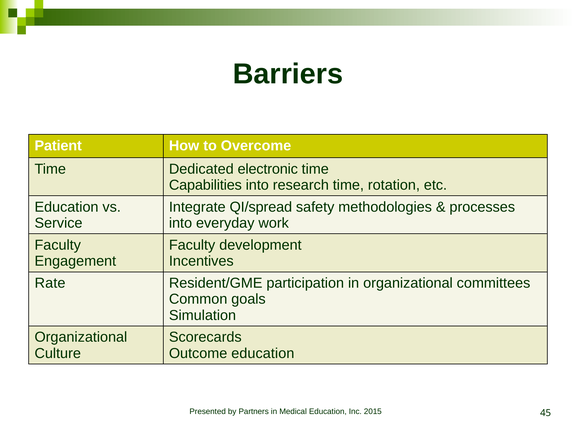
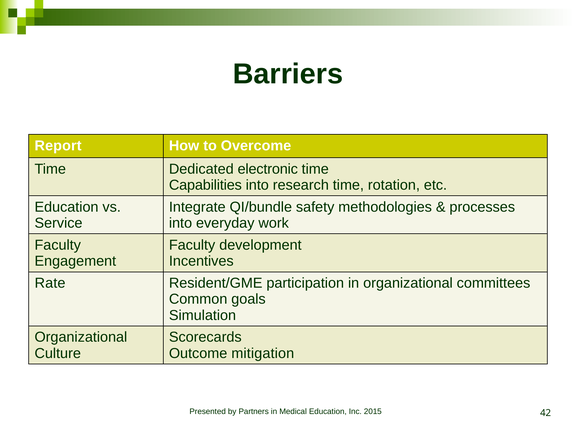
Patient: Patient -> Report
QI/spread: QI/spread -> QI/bundle
Outcome education: education -> mitigation
45: 45 -> 42
